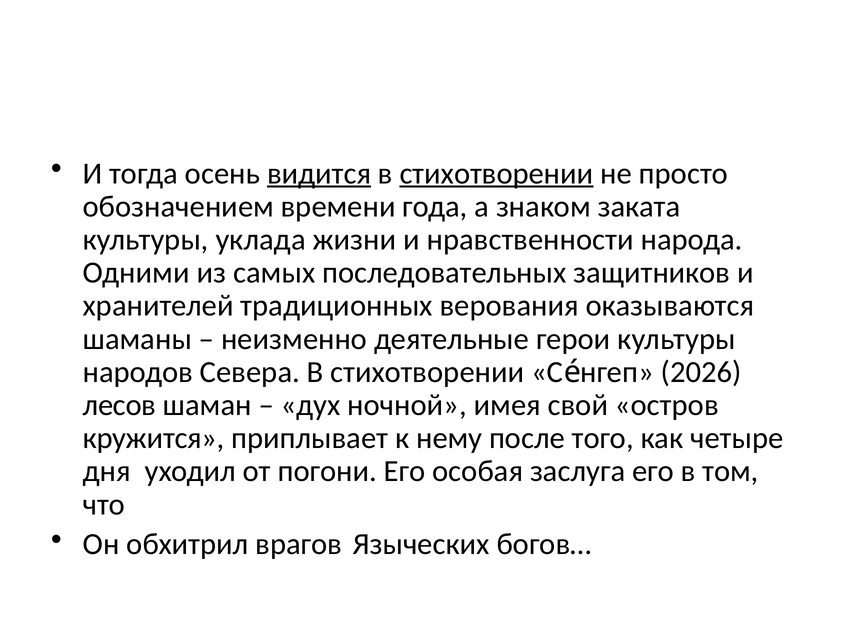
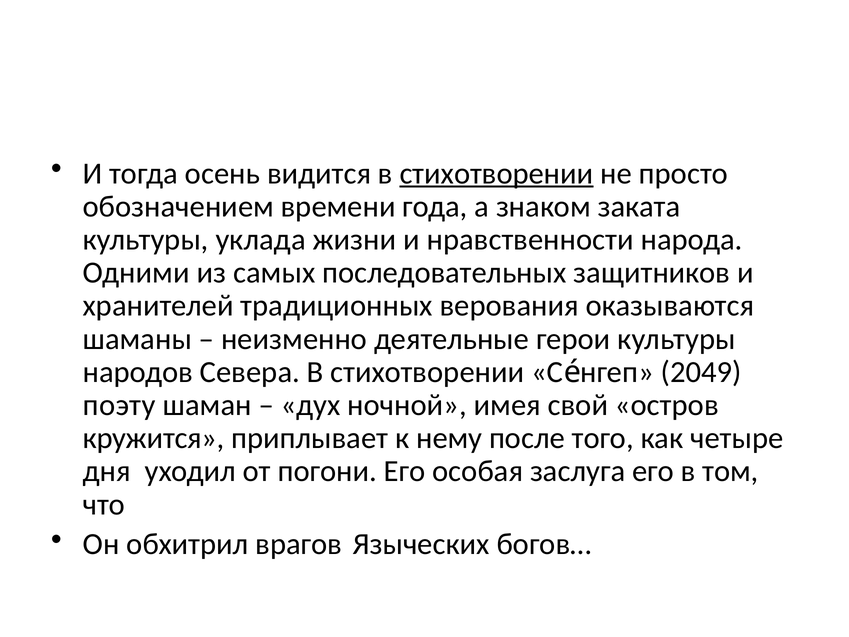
видится underline: present -> none
2026: 2026 -> 2049
лесов: лесов -> поэту
